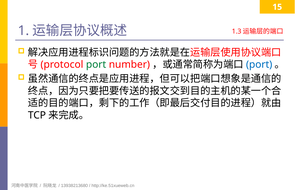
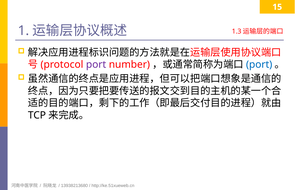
port at (96, 65) colour: green -> purple
